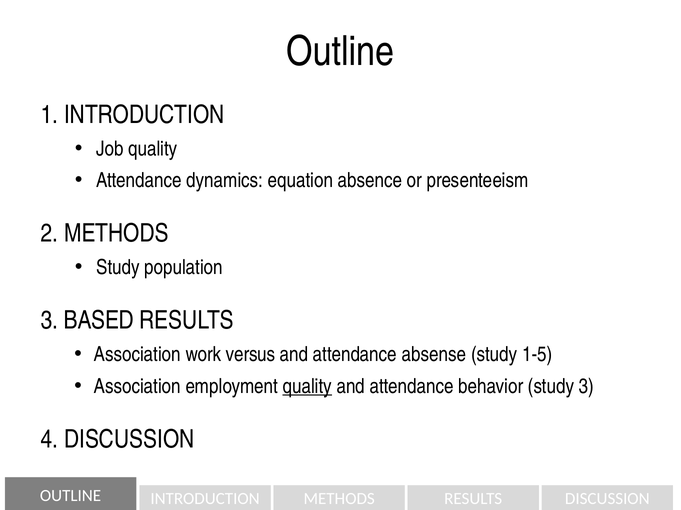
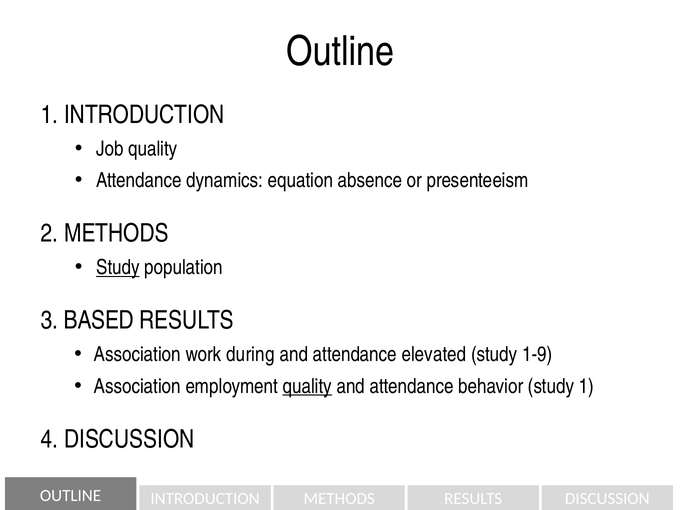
Study at (118, 268) underline: none -> present
versus: versus -> during
absense: absense -> elevated
1-5: 1-5 -> 1-9
study 3: 3 -> 1
